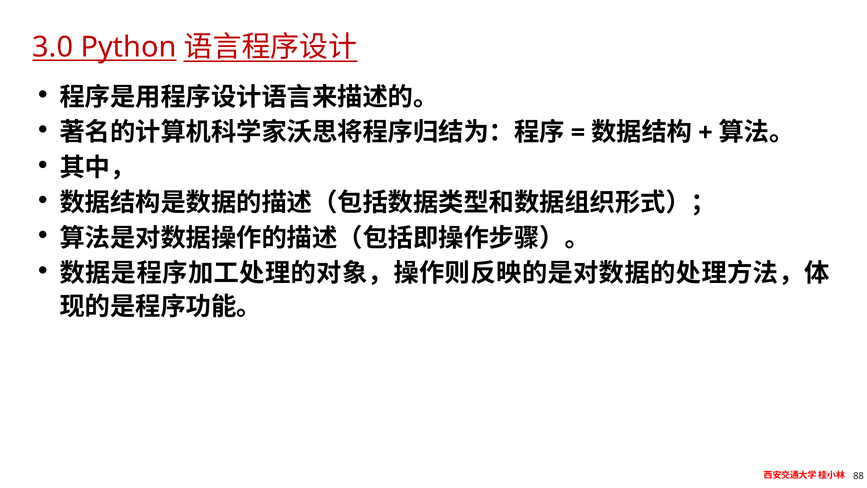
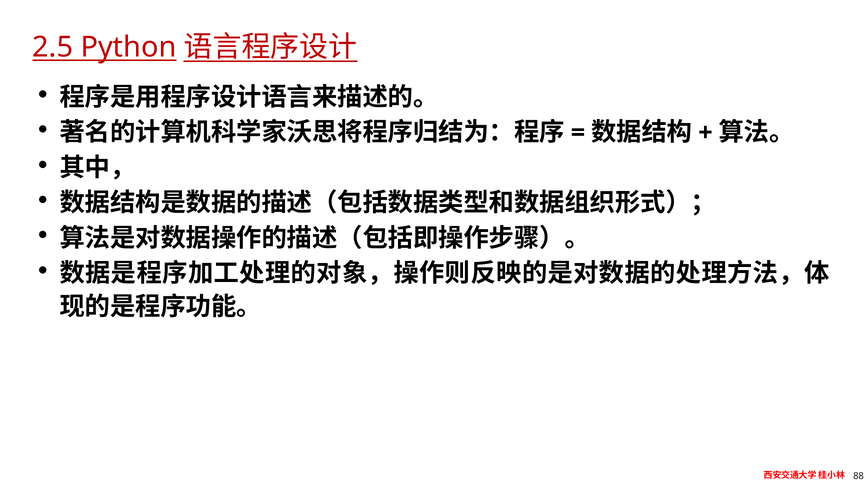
3.0: 3.0 -> 2.5
